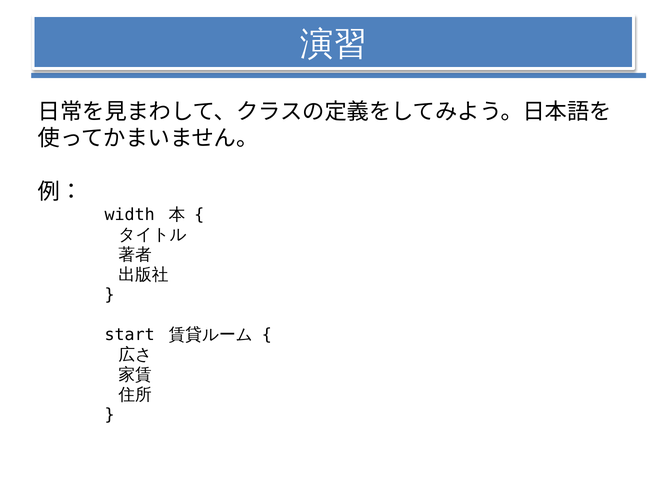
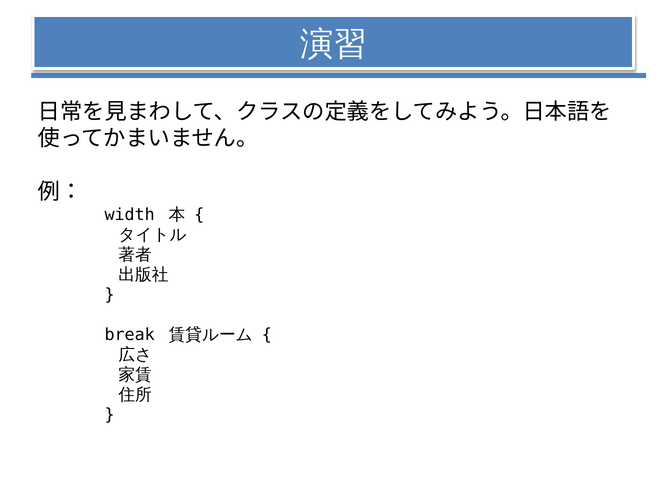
start: start -> break
